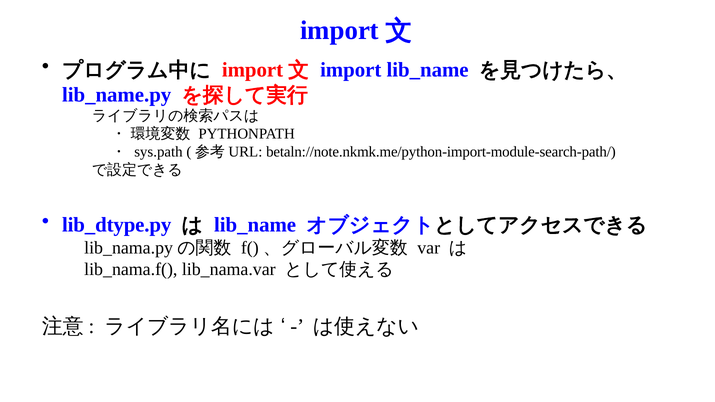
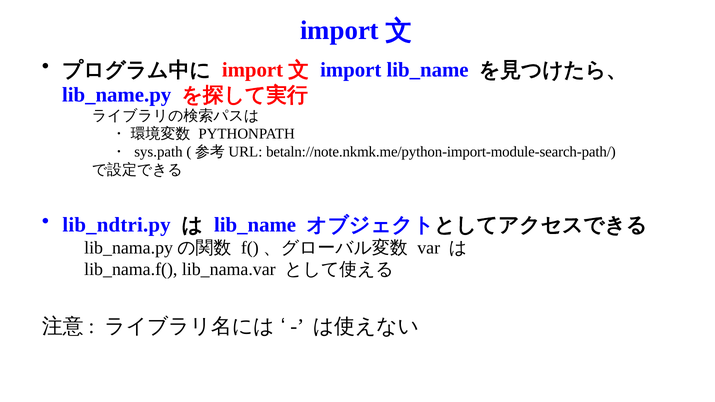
lib_dtype.py: lib_dtype.py -> lib_ndtri.py
